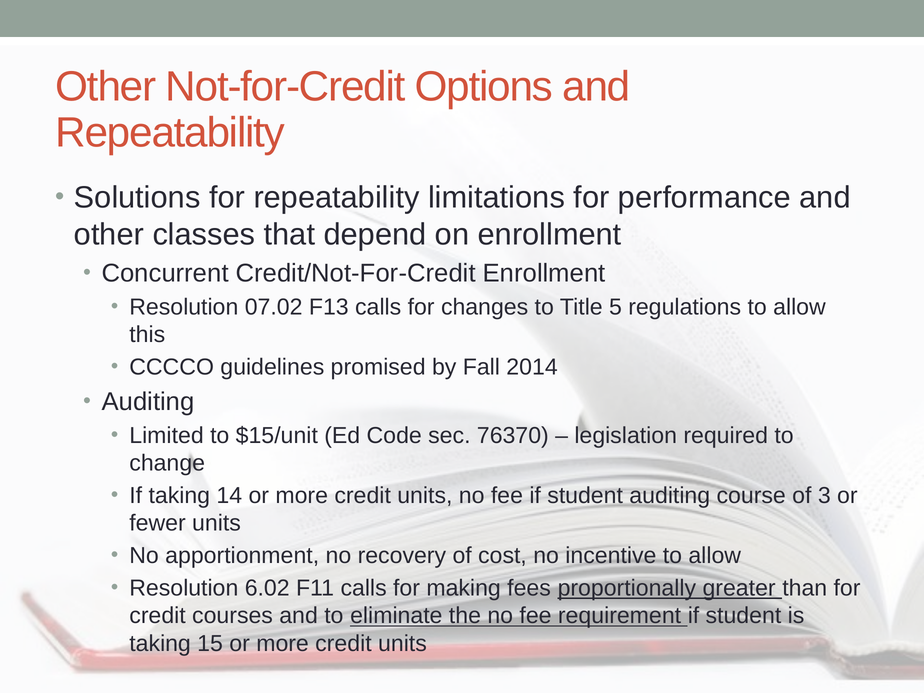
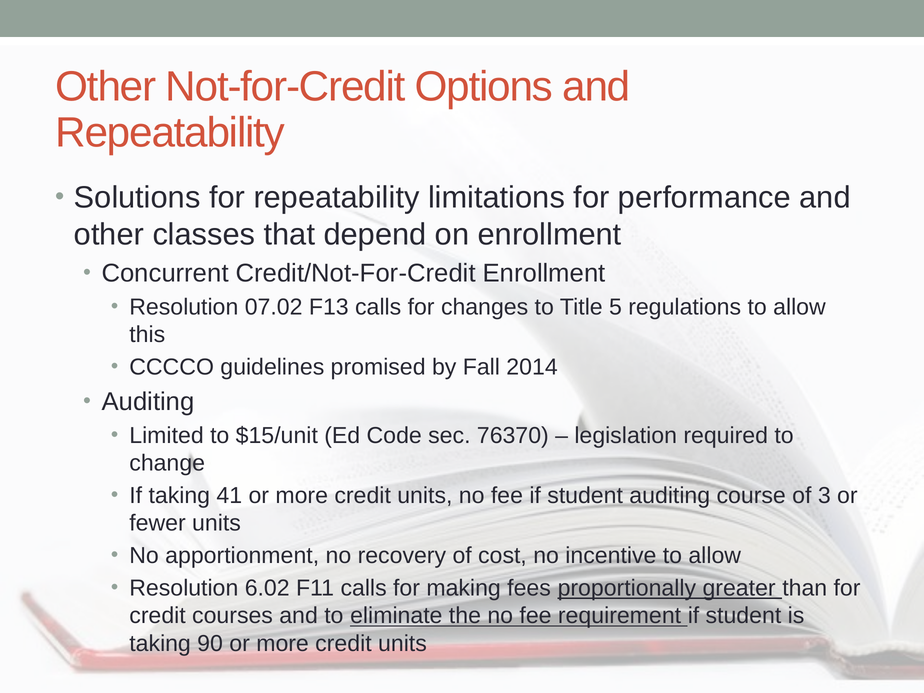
14: 14 -> 41
15: 15 -> 90
